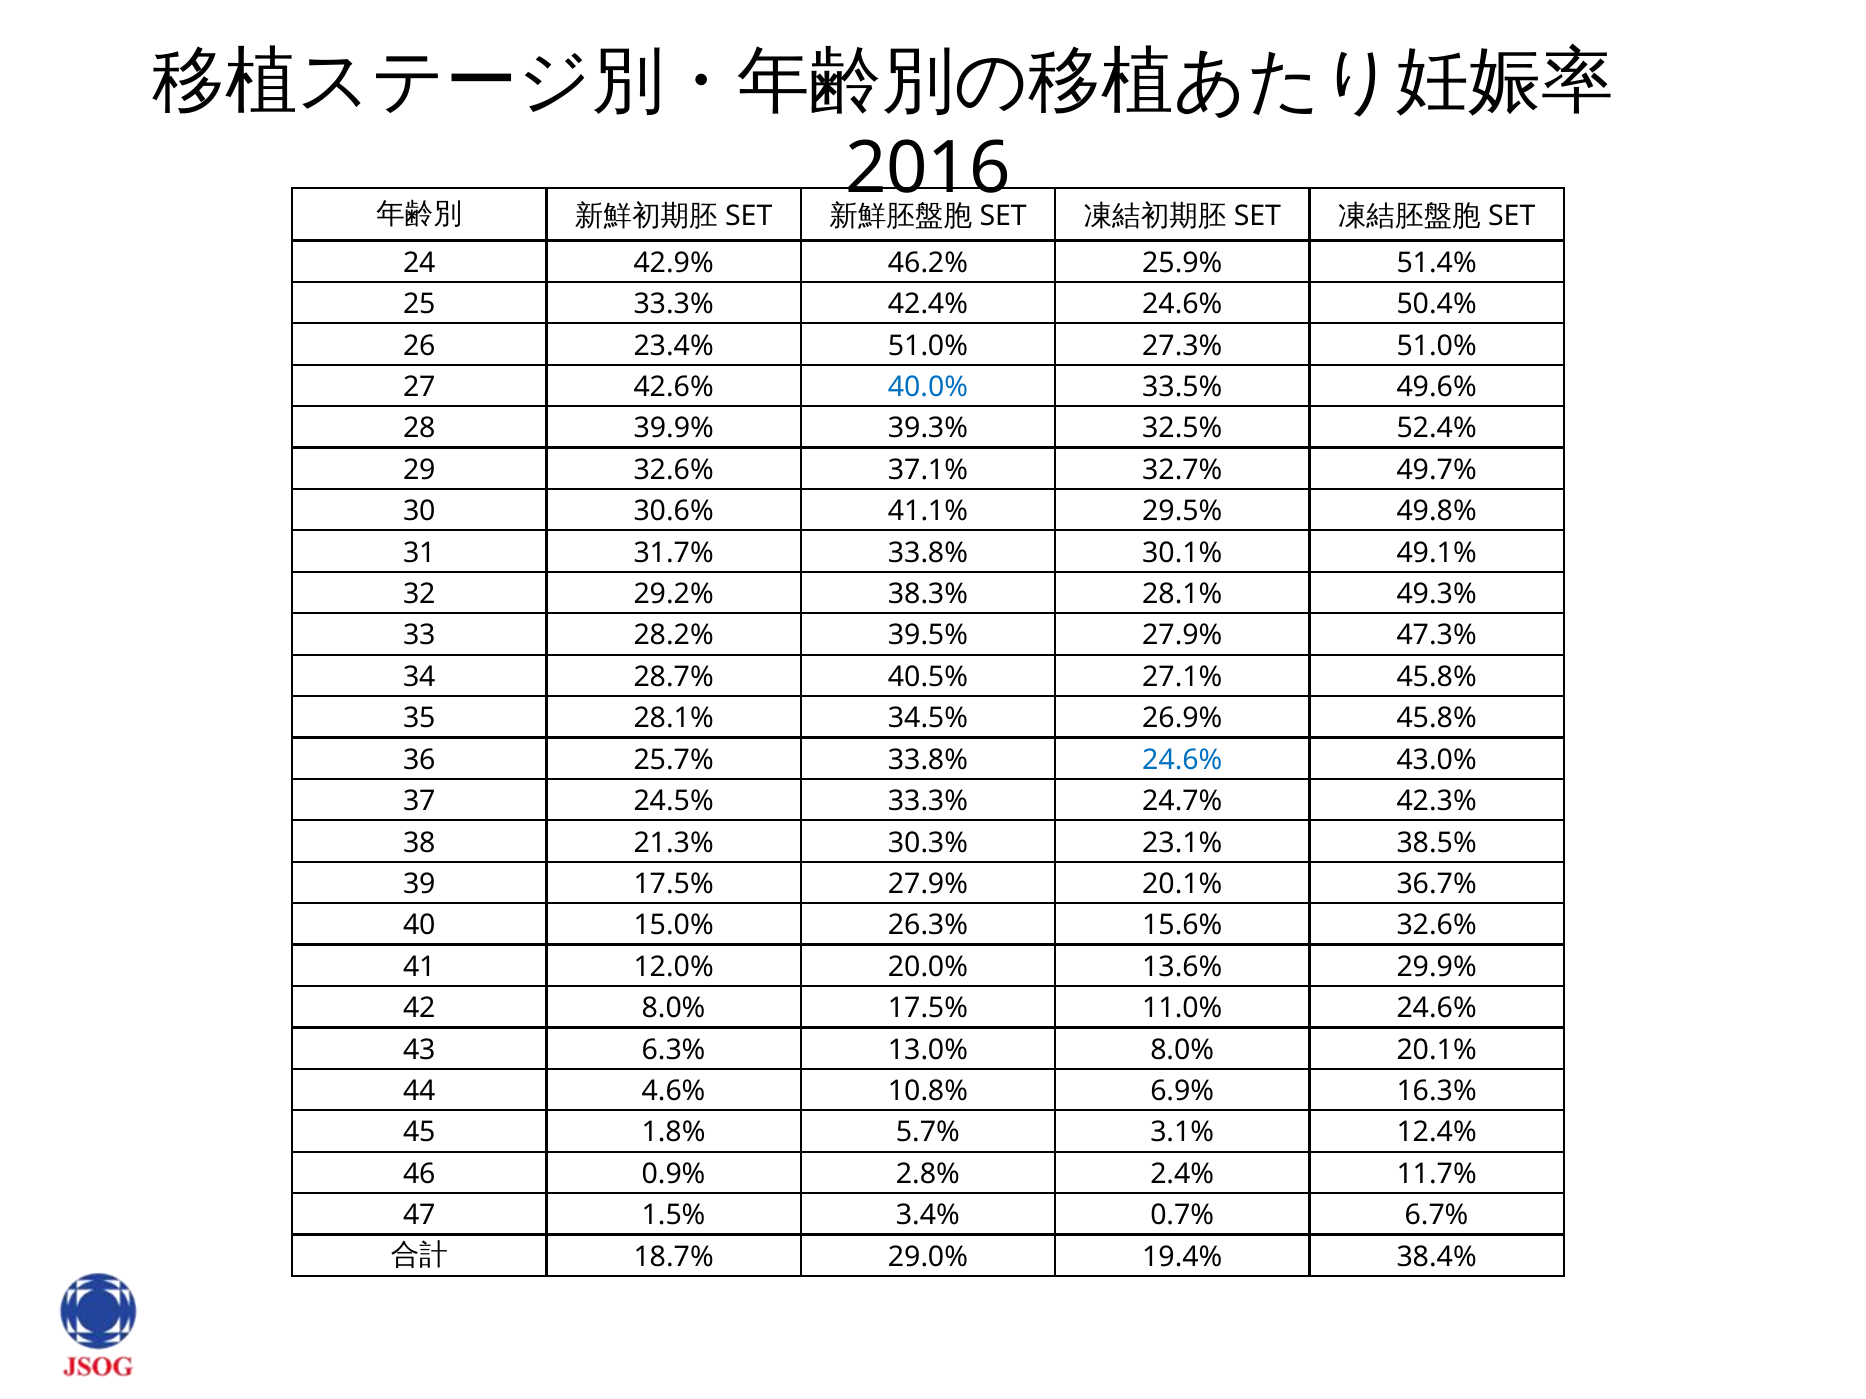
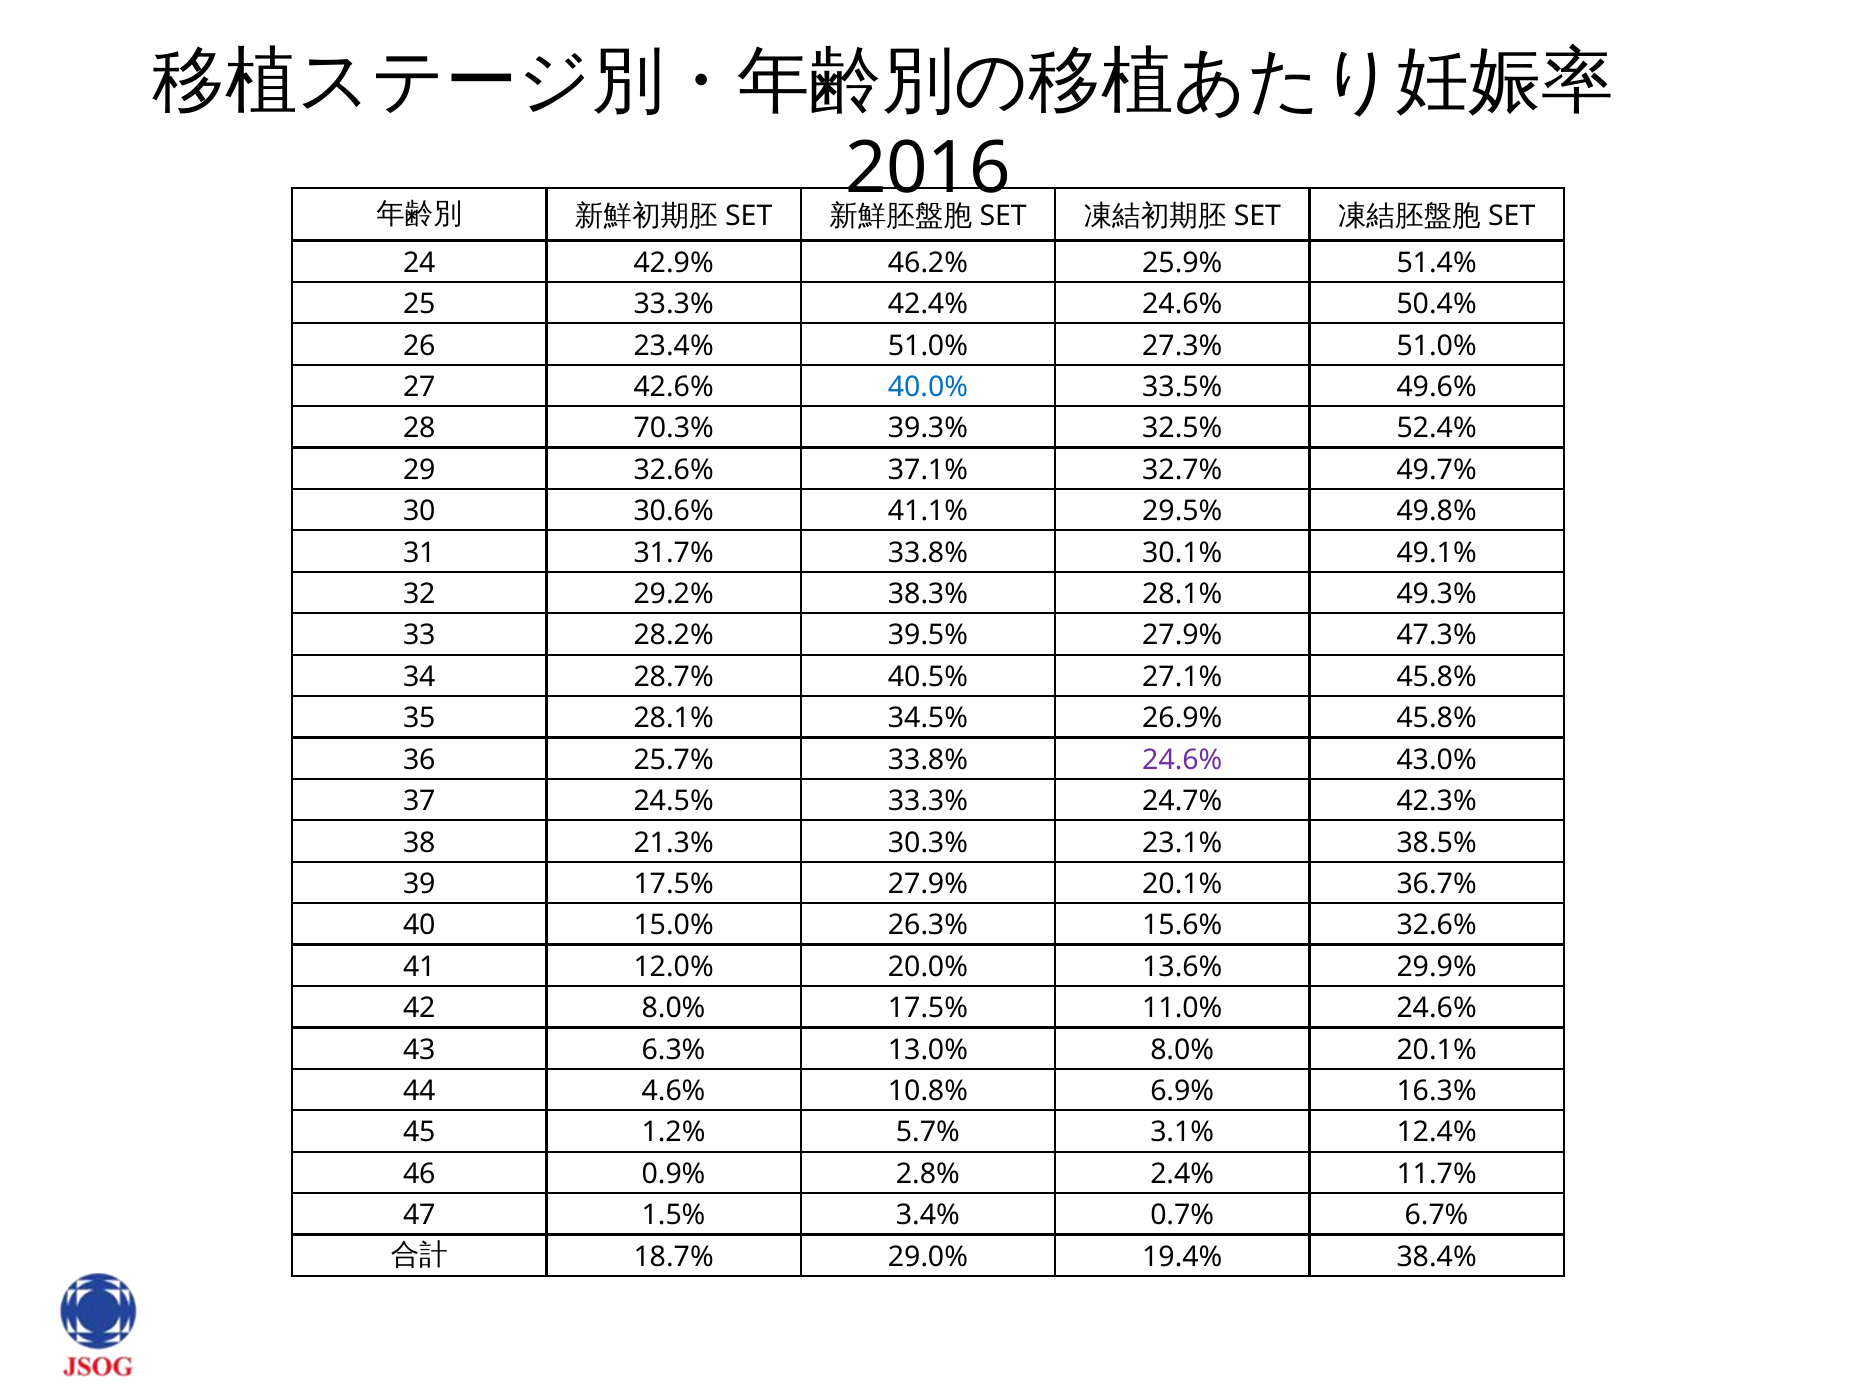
39.9%: 39.9% -> 70.3%
24.6% at (1182, 760) colour: blue -> purple
1.8%: 1.8% -> 1.2%
